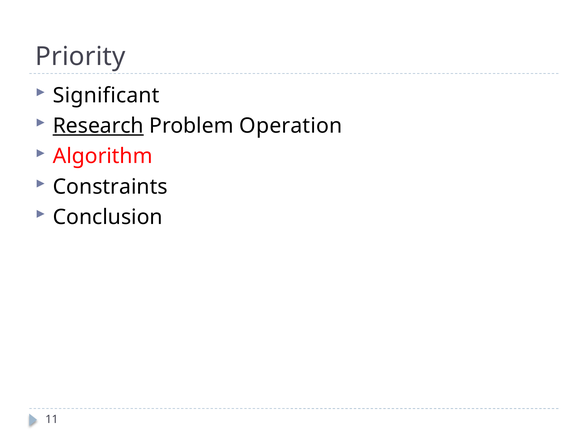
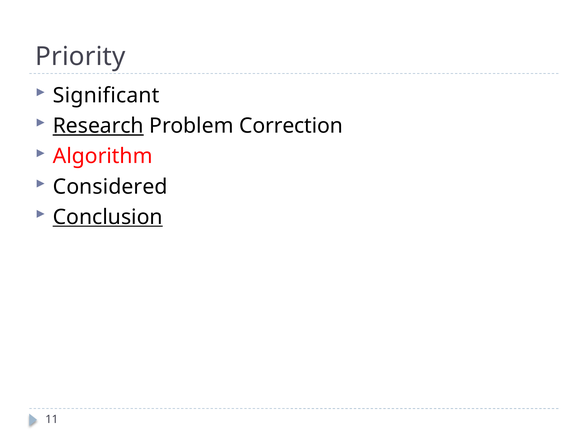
Operation: Operation -> Correction
Constraints: Constraints -> Considered
Conclusion underline: none -> present
